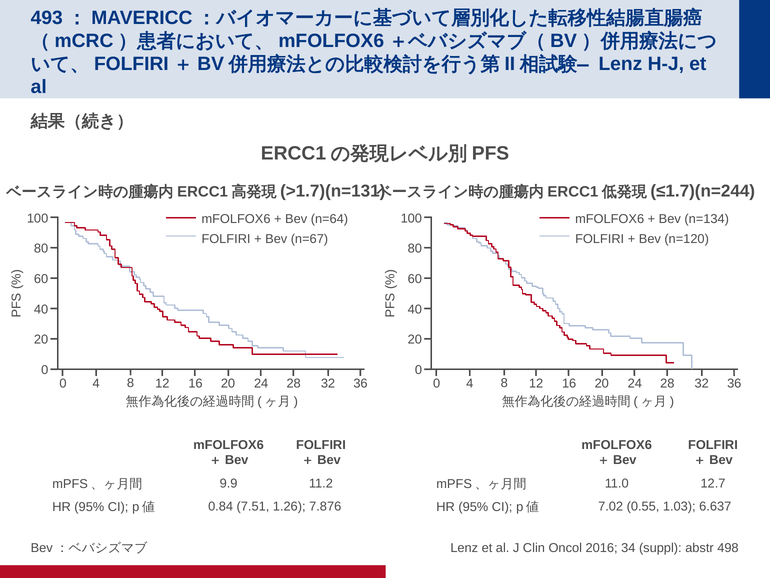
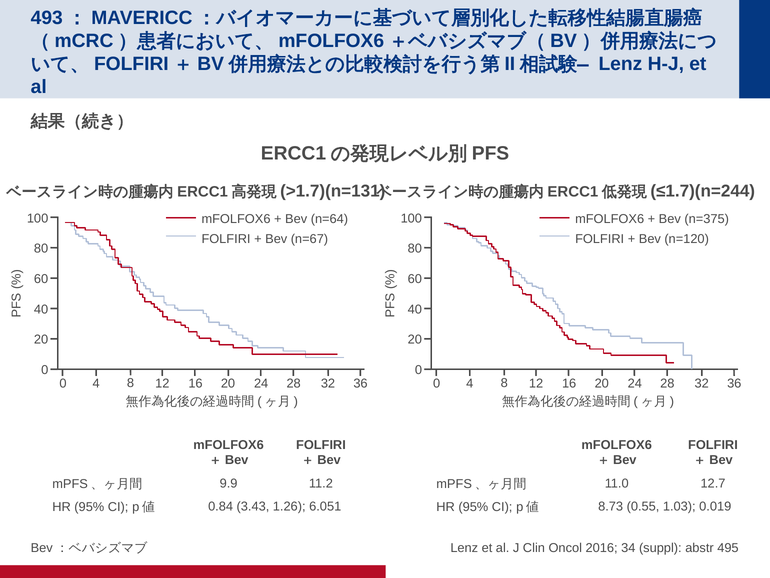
n=134: n=134 -> n=375
7.51: 7.51 -> 3.43
7.876: 7.876 -> 6.051
7.02: 7.02 -> 8.73
6.637: 6.637 -> 0.019
498: 498 -> 495
